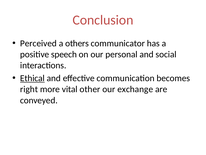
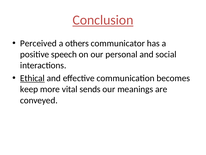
Conclusion underline: none -> present
right: right -> keep
other: other -> sends
exchange: exchange -> meanings
